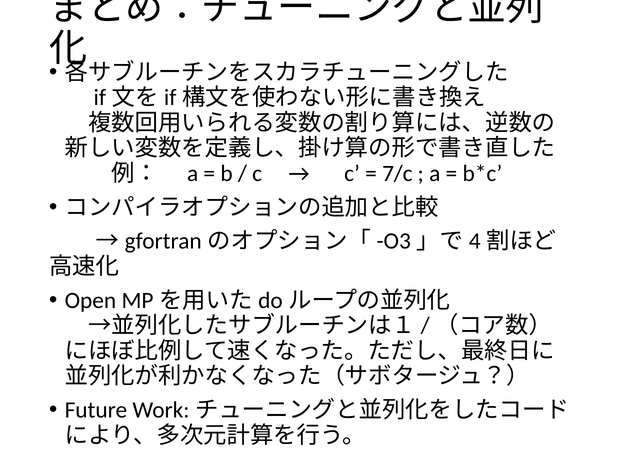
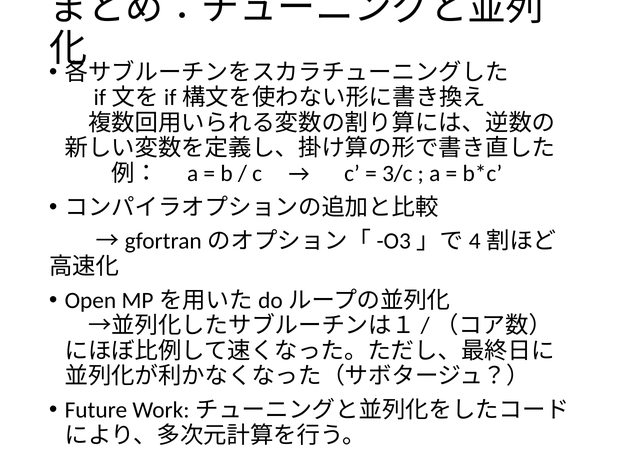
7/c: 7/c -> 3/c
